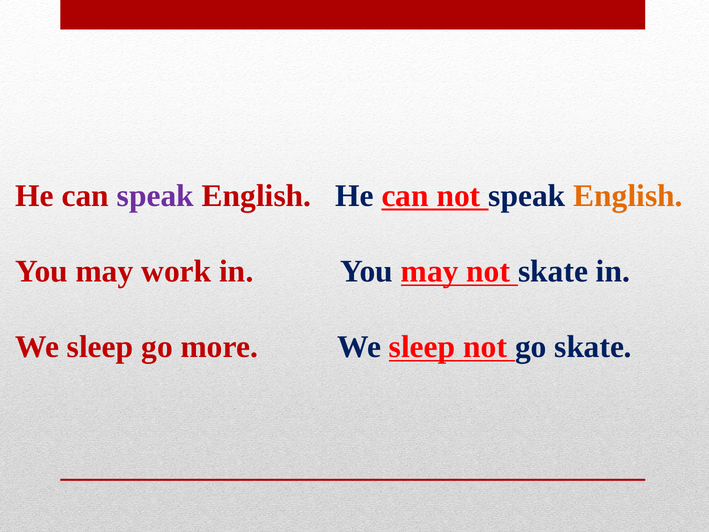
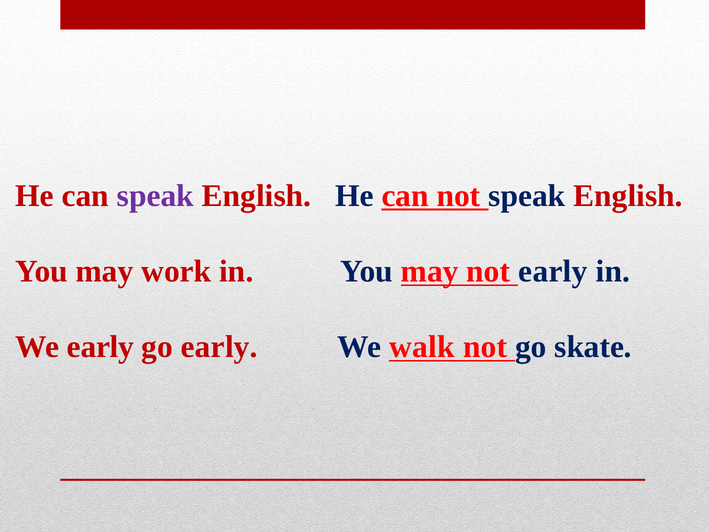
English at (628, 196) colour: orange -> red
not skate: skate -> early
sleep at (100, 347): sleep -> early
go more: more -> early
sleep at (422, 347): sleep -> walk
